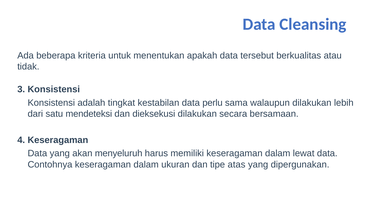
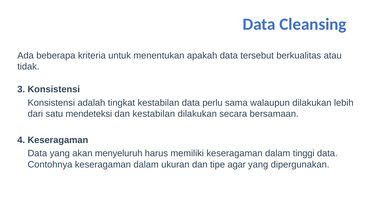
dan dieksekusi: dieksekusi -> kestabilan
lewat: lewat -> tinggi
atas: atas -> agar
